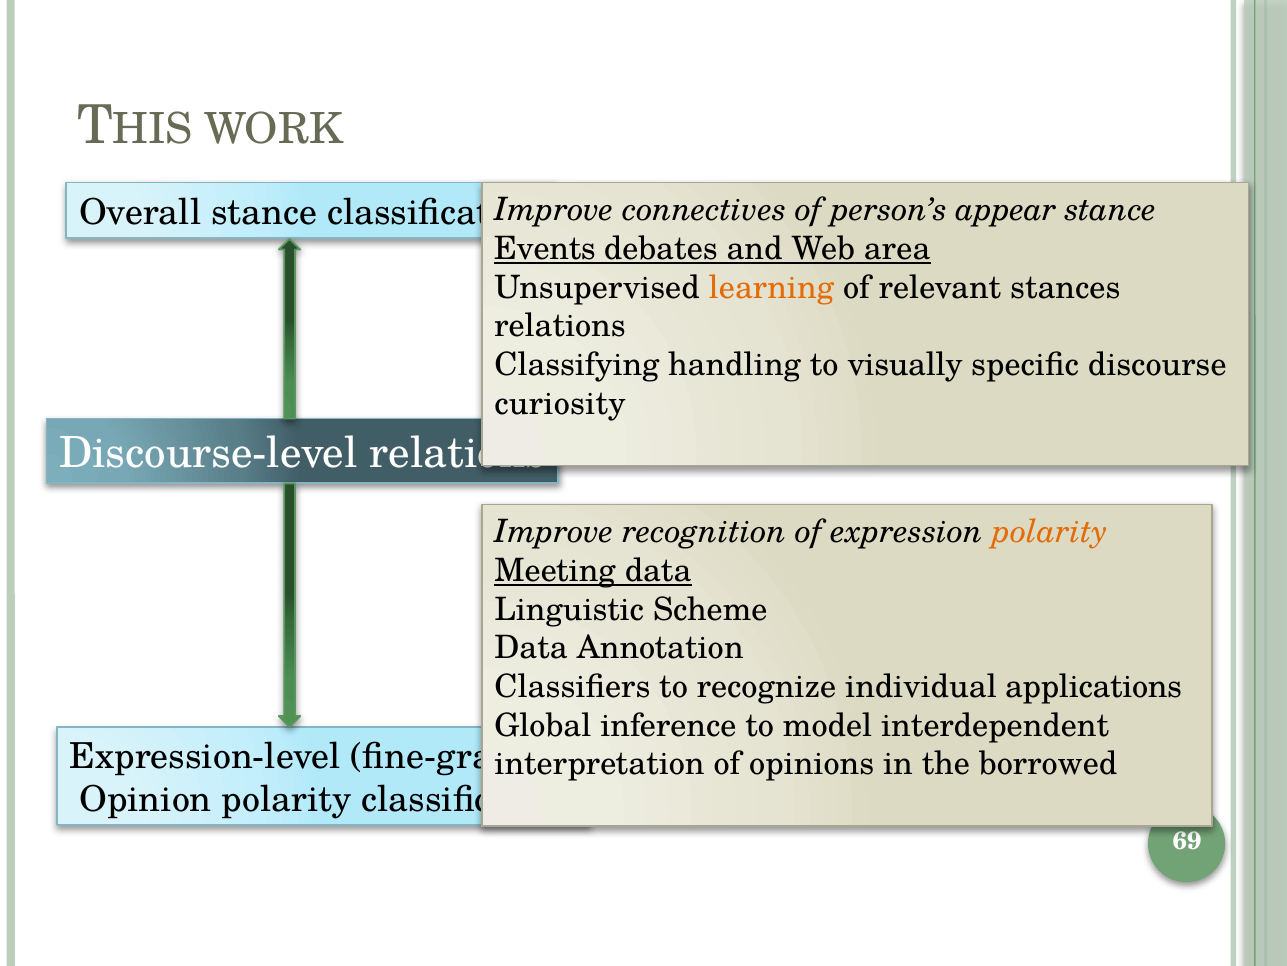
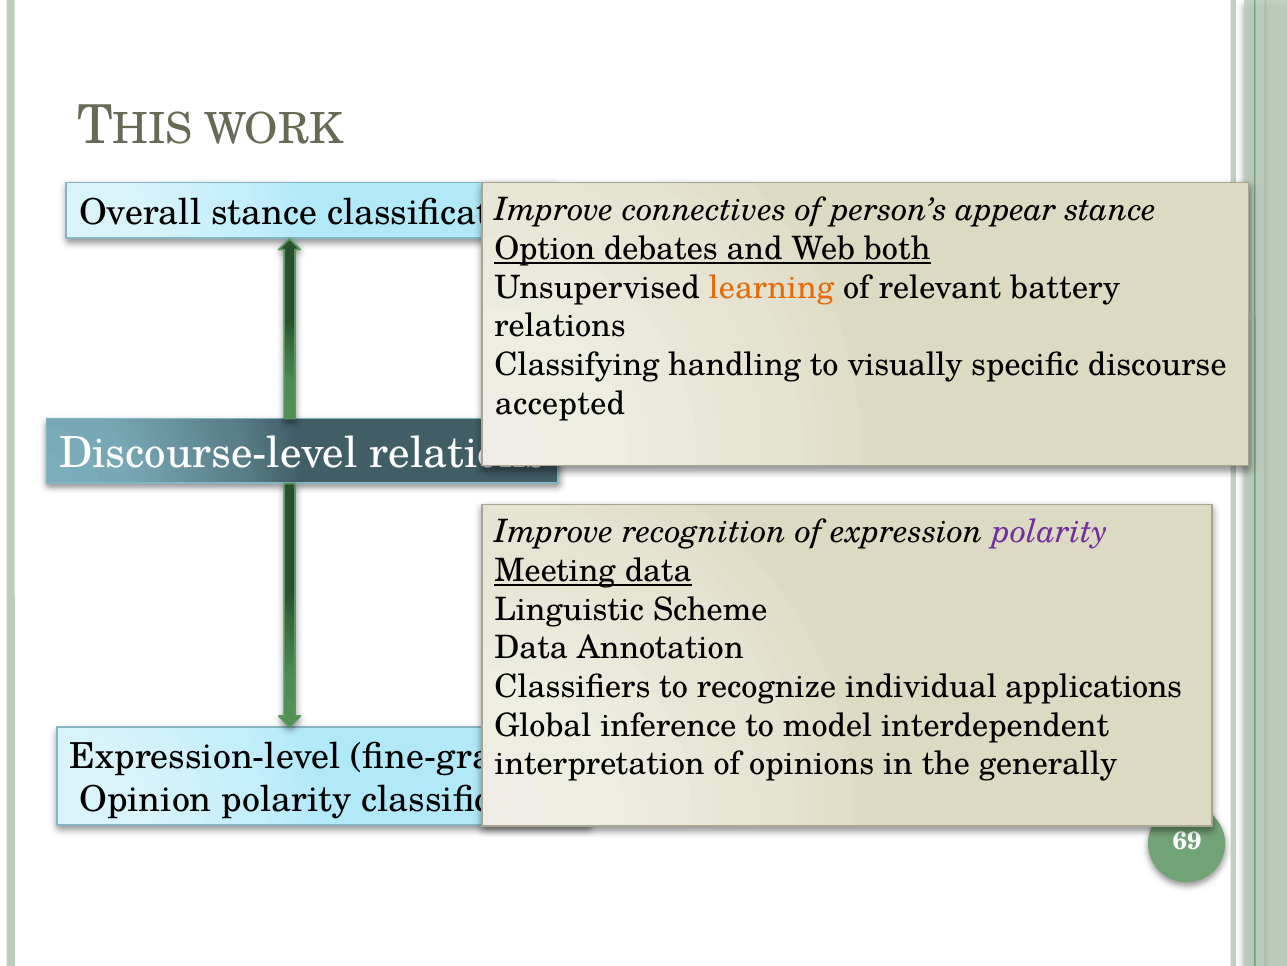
Events: Events -> Option
area: area -> both
stances: stances -> battery
curiosity: curiosity -> accepted
polarity at (1050, 532) colour: orange -> purple
borrowed: borrowed -> generally
